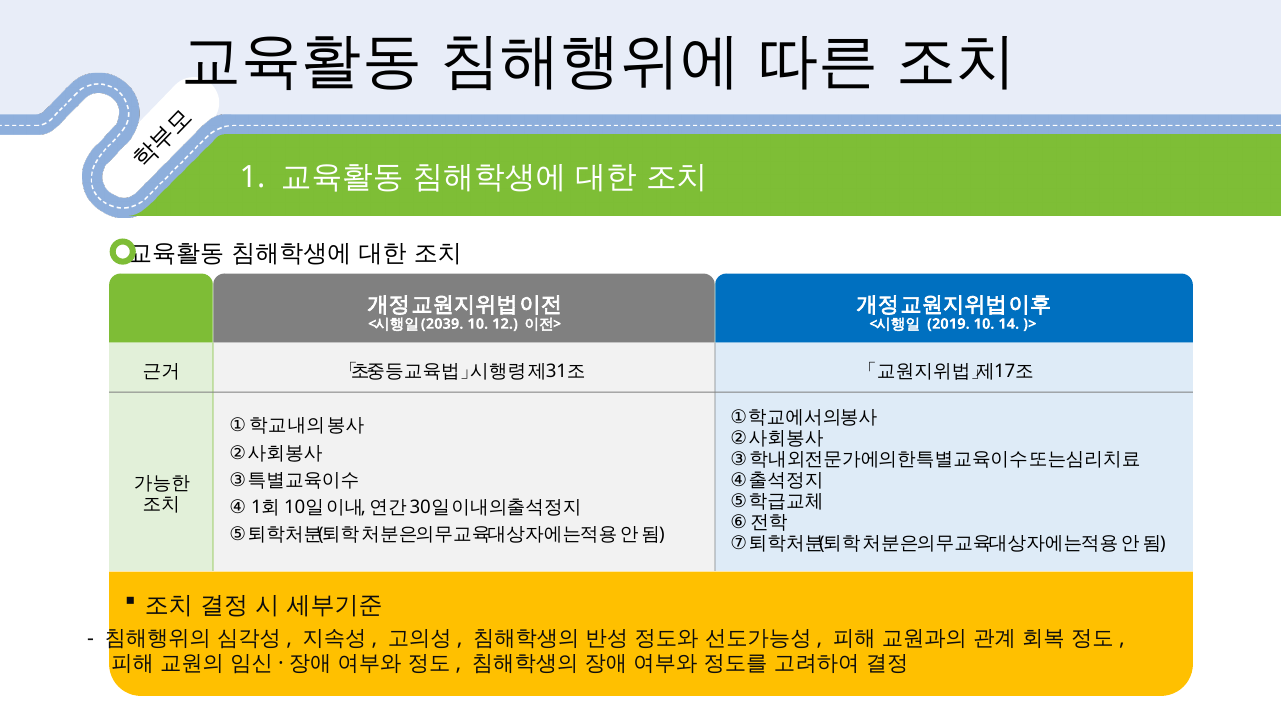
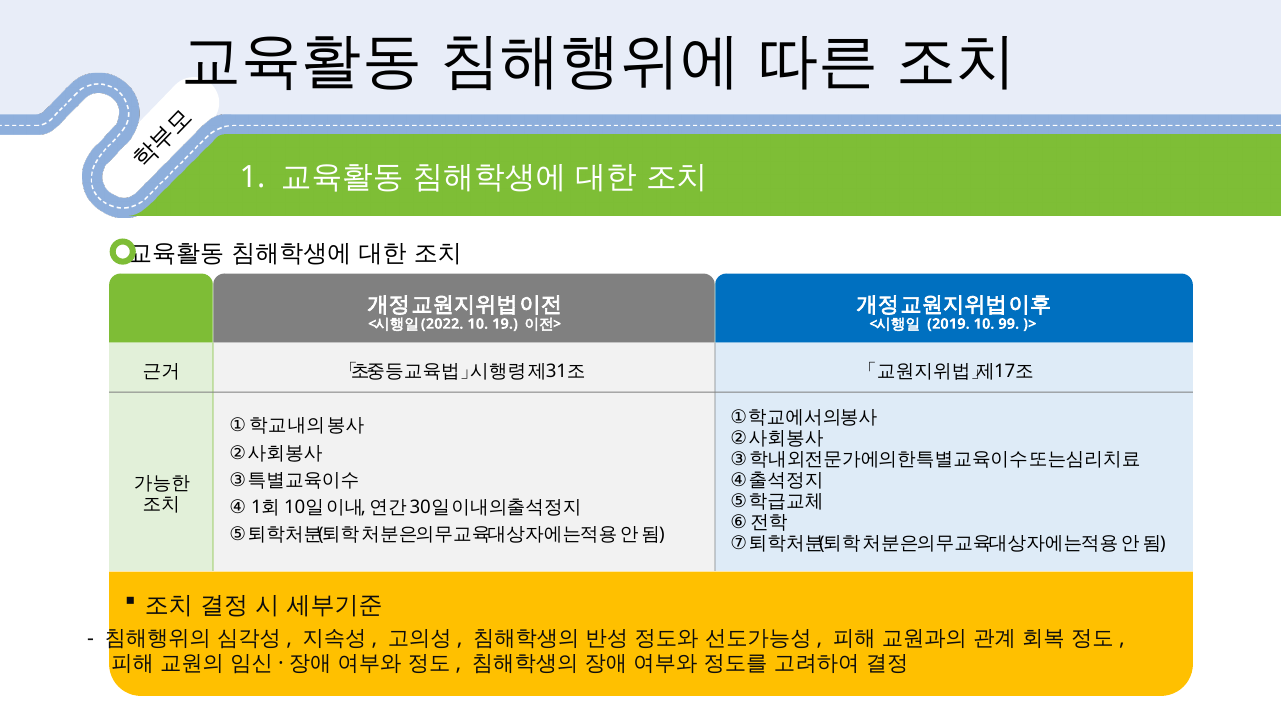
2039: 2039 -> 2022
12: 12 -> 19
14: 14 -> 99
